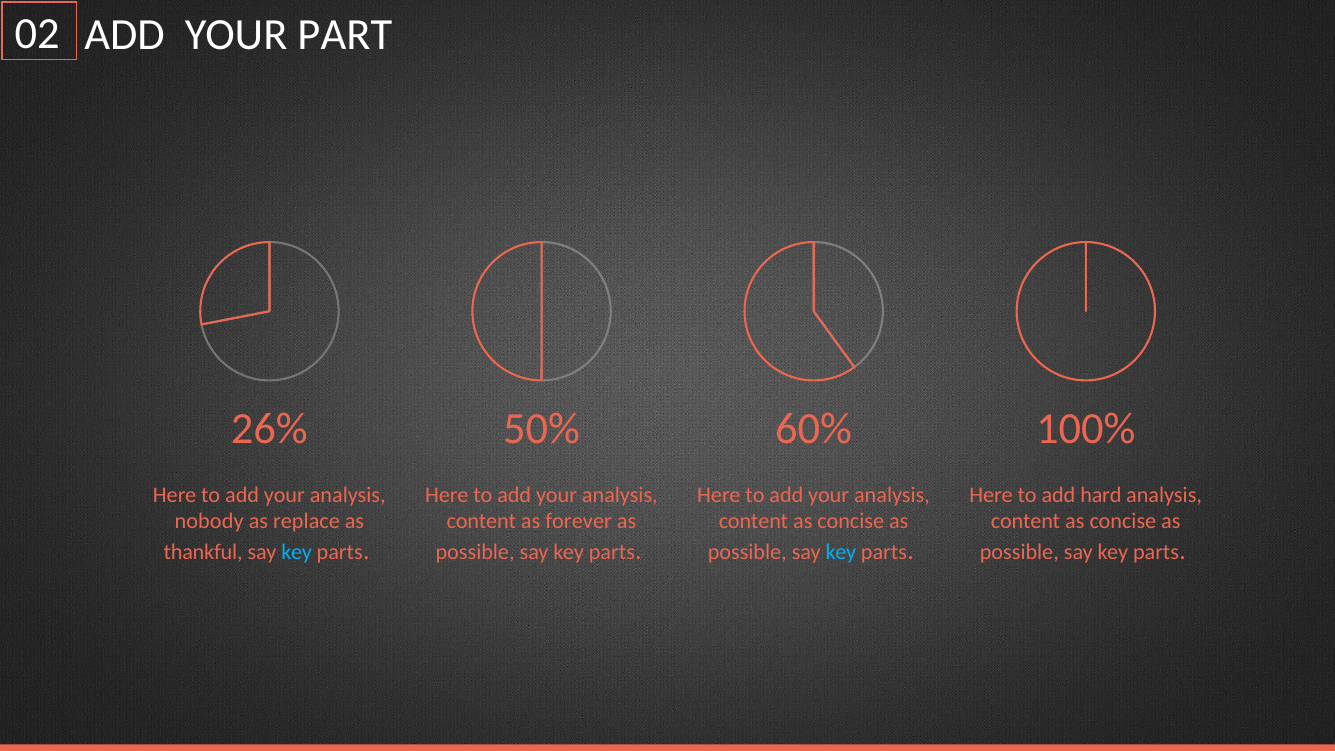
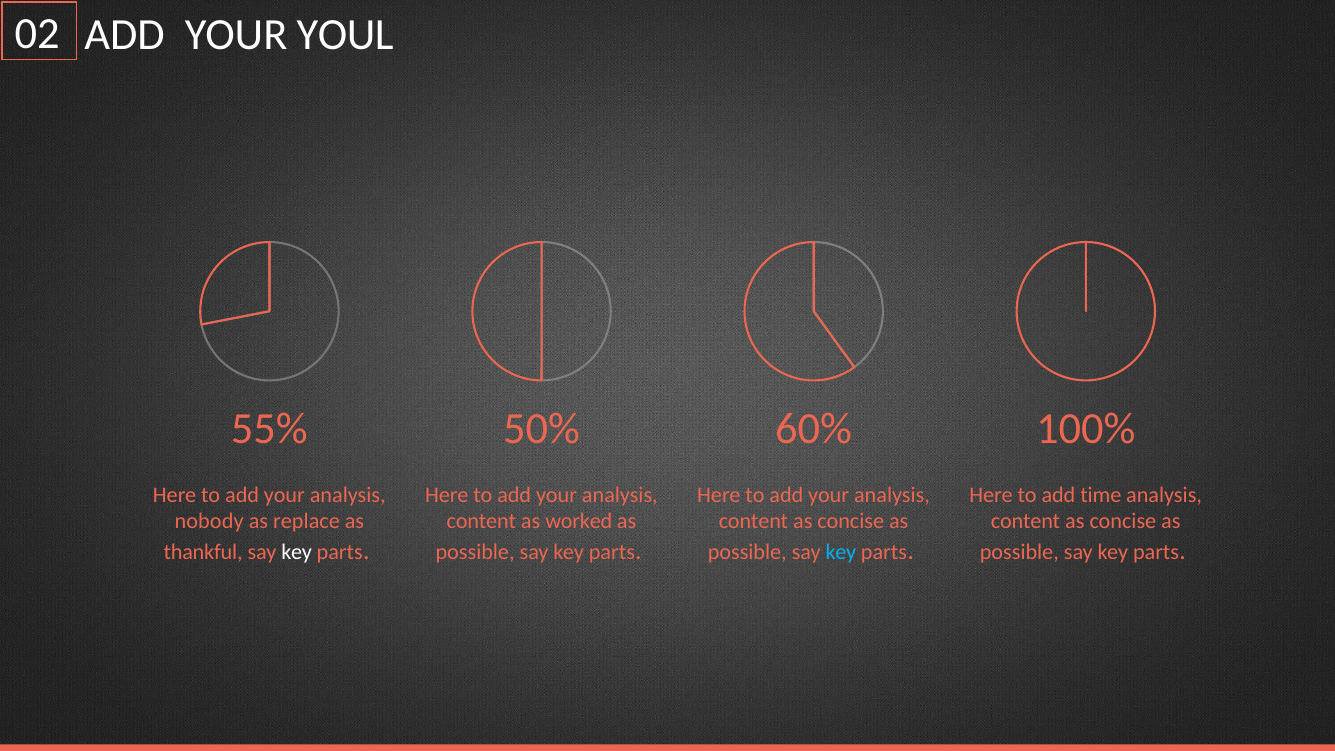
PART: PART -> YOUL
26%: 26% -> 55%
hard: hard -> time
forever: forever -> worked
key at (297, 552) colour: light blue -> white
